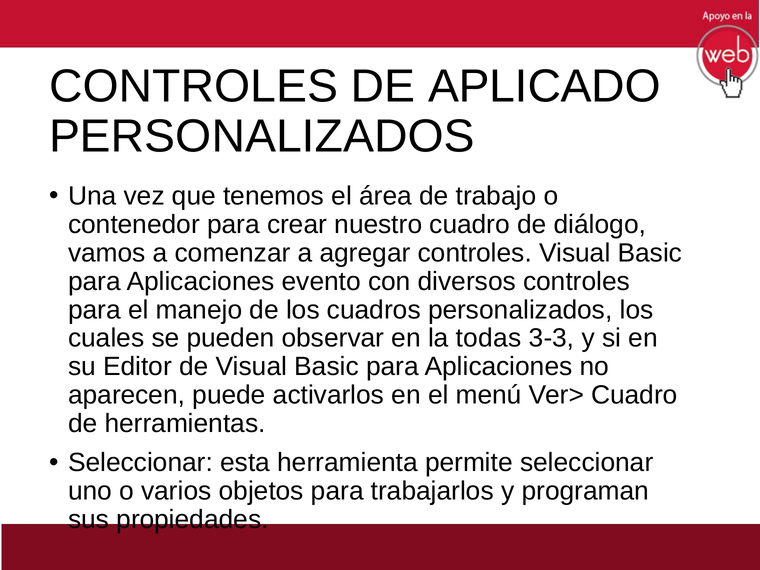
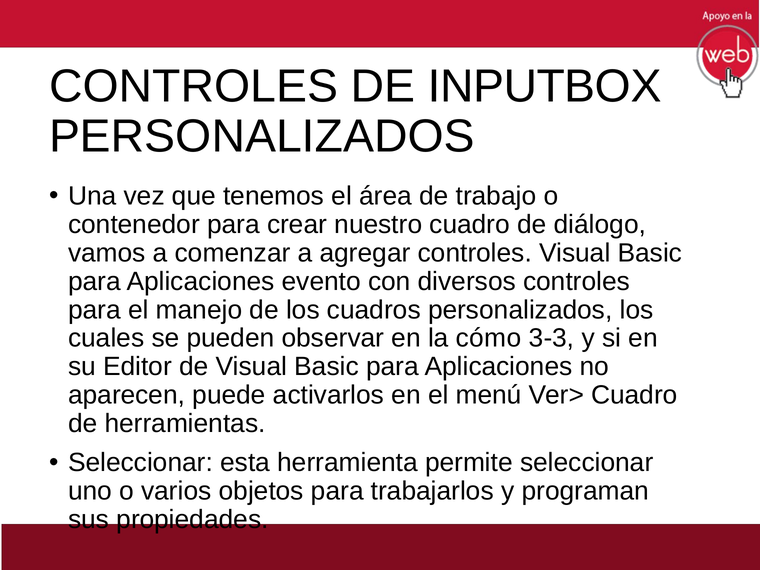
APLICADO: APLICADO -> INPUTBOX
todas: todas -> cómo
